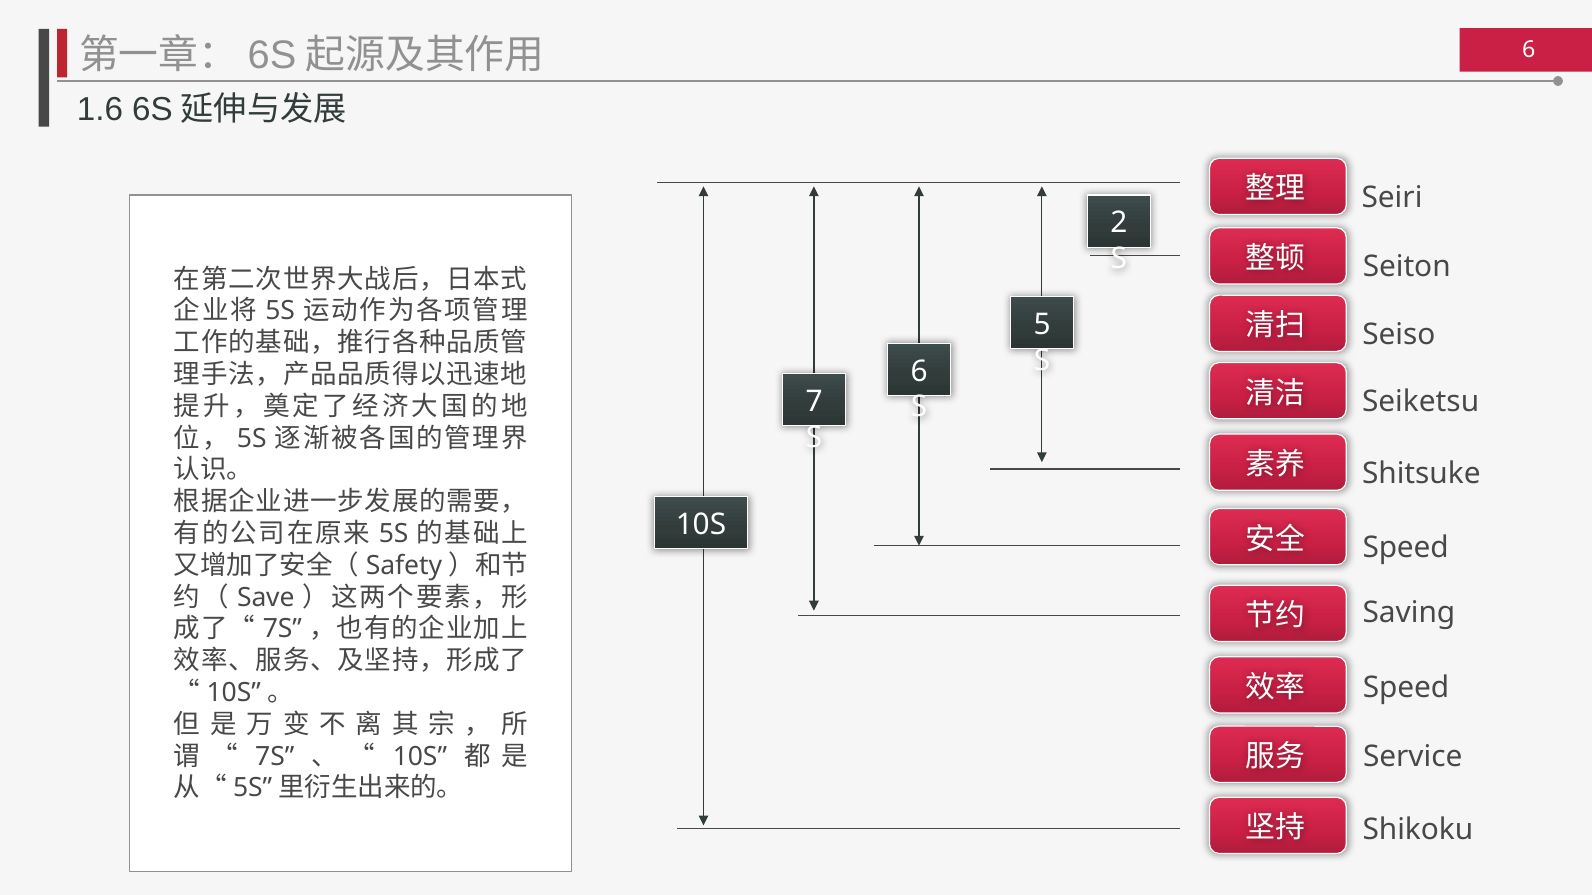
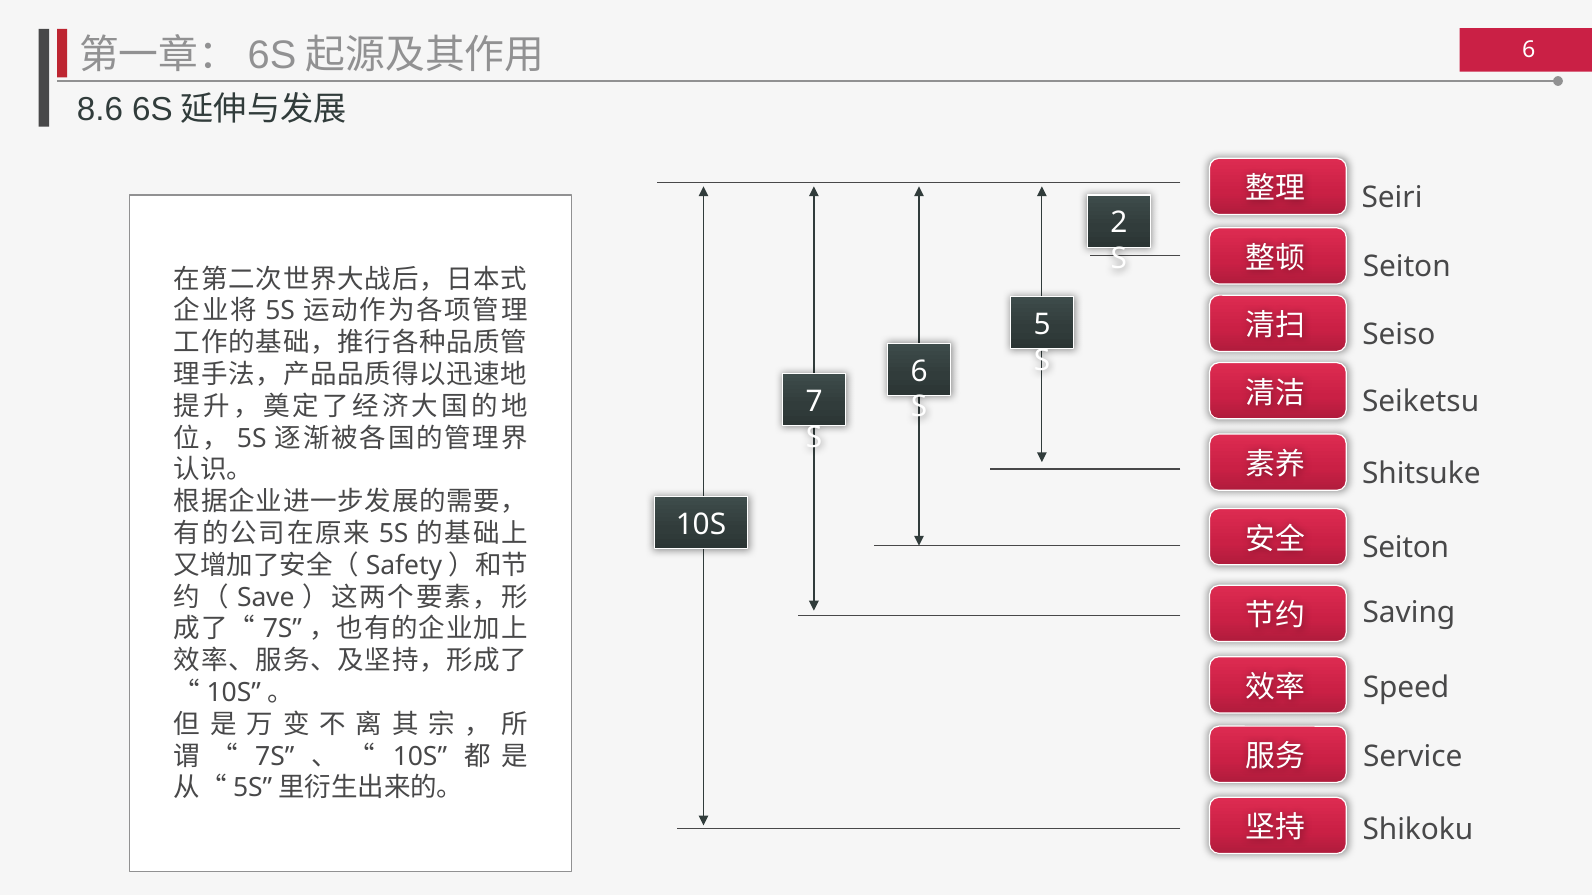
1.6: 1.6 -> 8.6
Speed at (1406, 548): Speed -> Seiton
